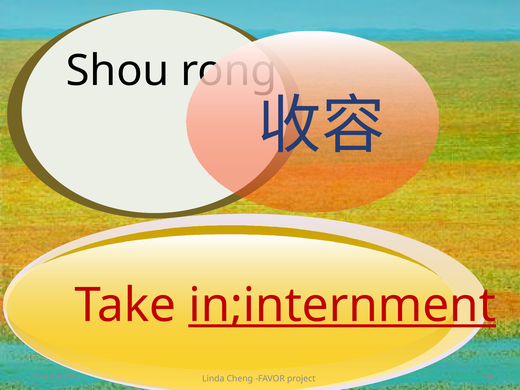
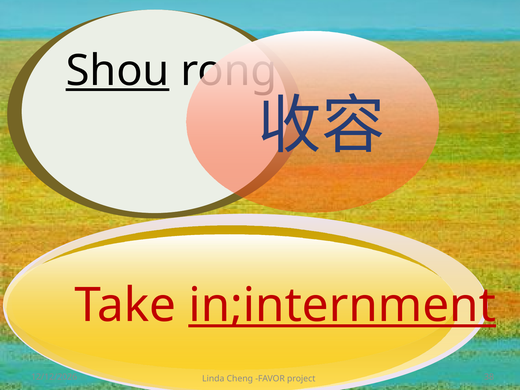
Shou underline: none -> present
